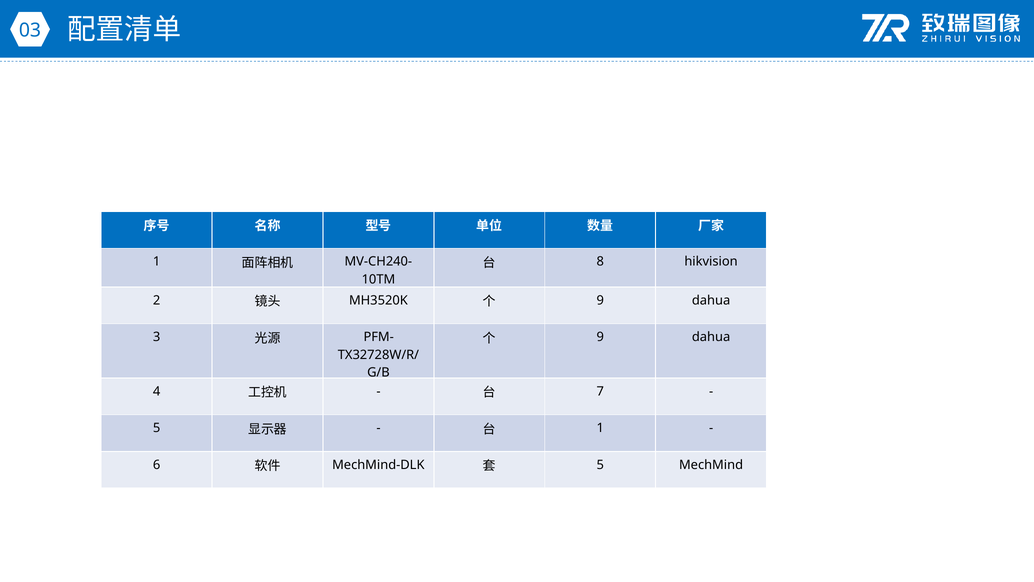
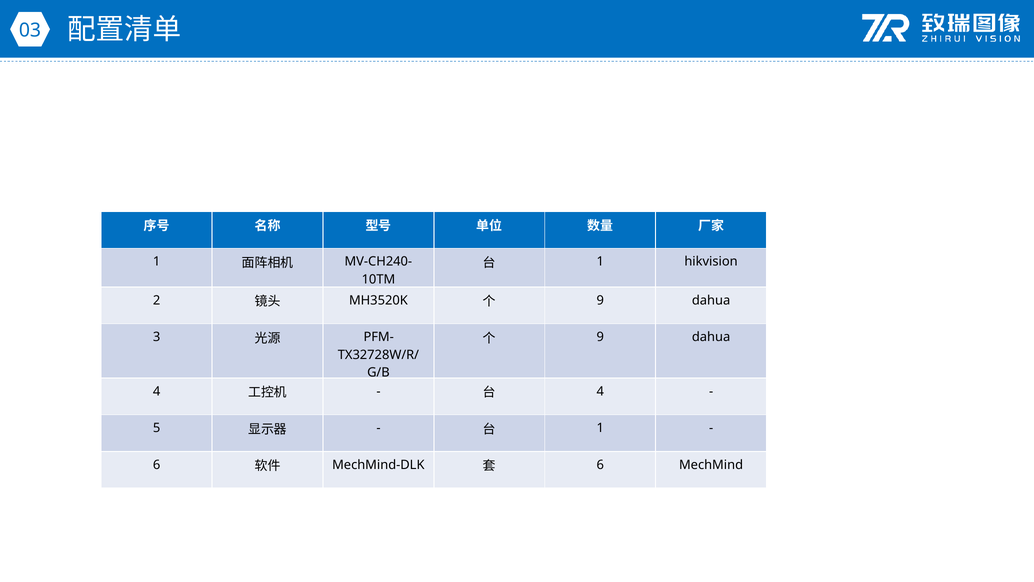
8 at (600, 262): 8 -> 1
7 at (600, 391): 7 -> 4
5 at (600, 465): 5 -> 6
